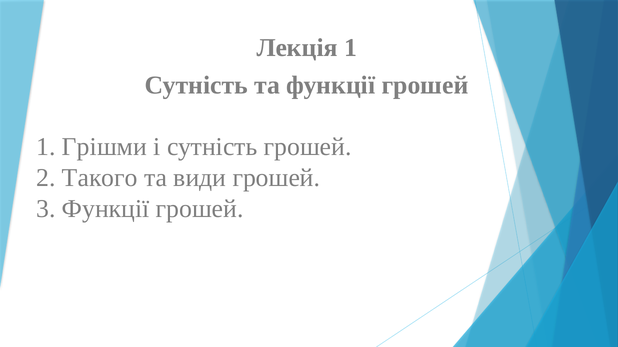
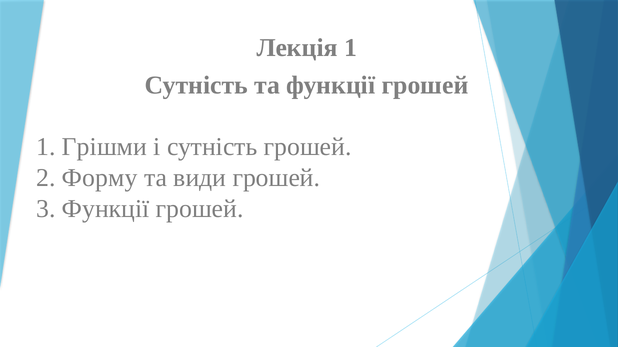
Такого: Такого -> Форму
